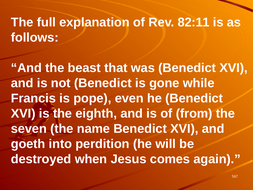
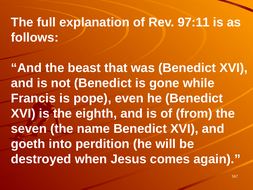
82:11: 82:11 -> 97:11
